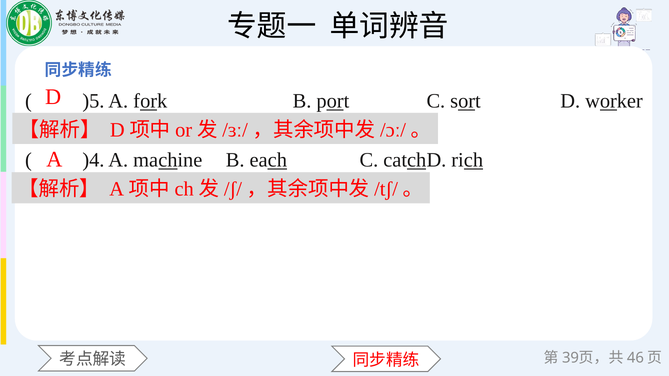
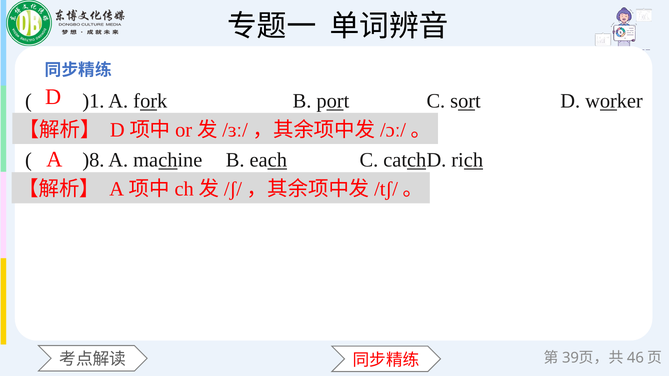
)5: )5 -> )1
)4: )4 -> )8
